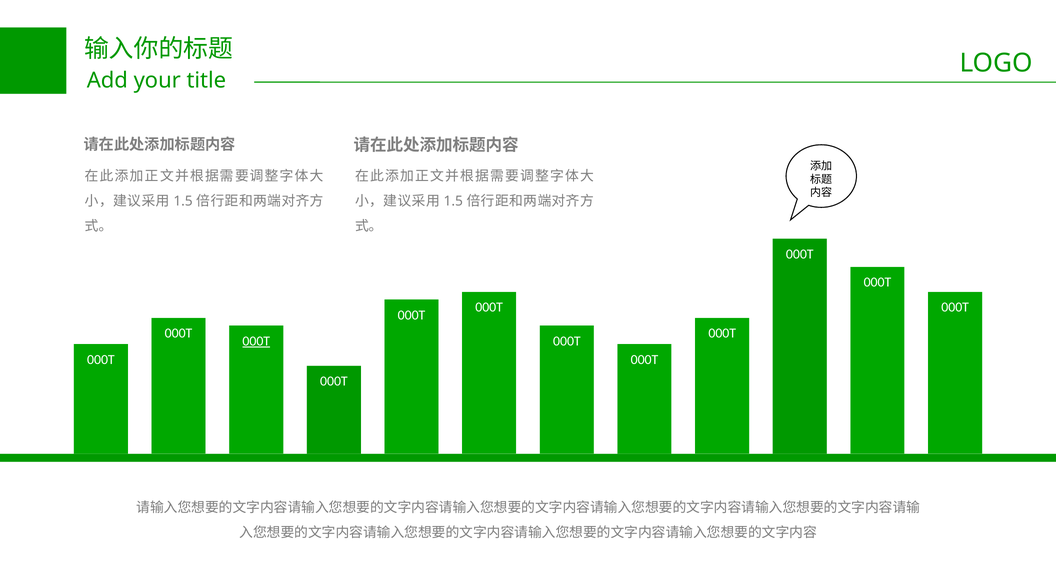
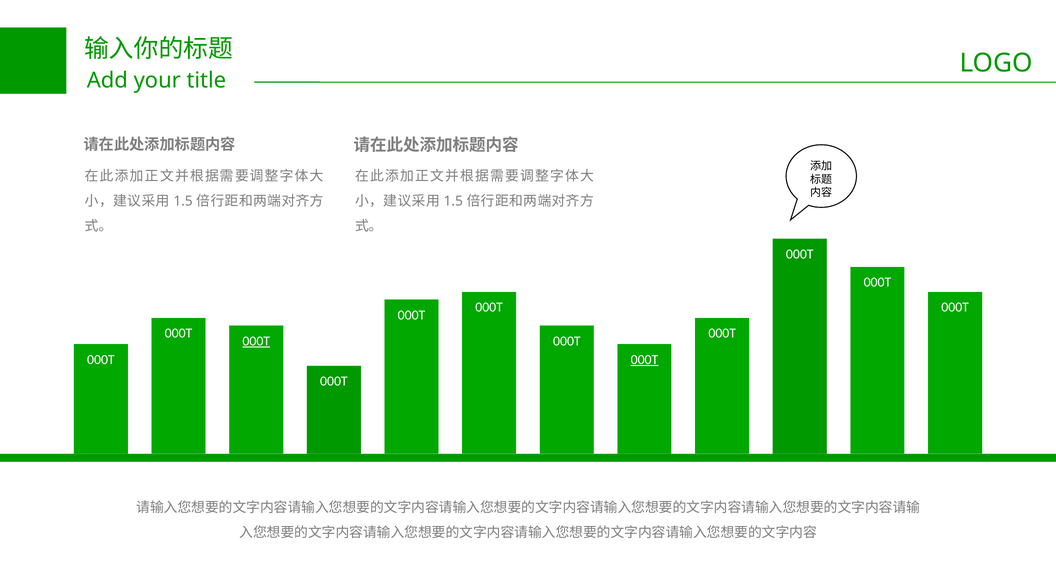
000T at (644, 359) underline: none -> present
